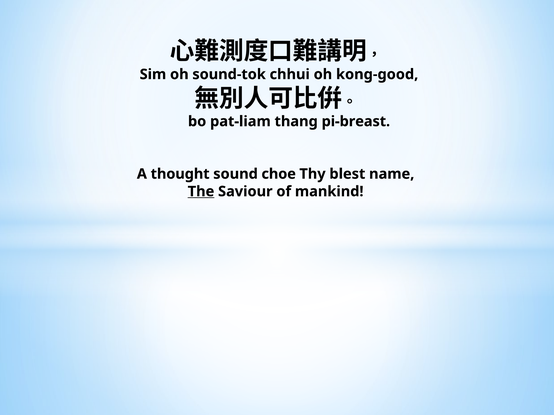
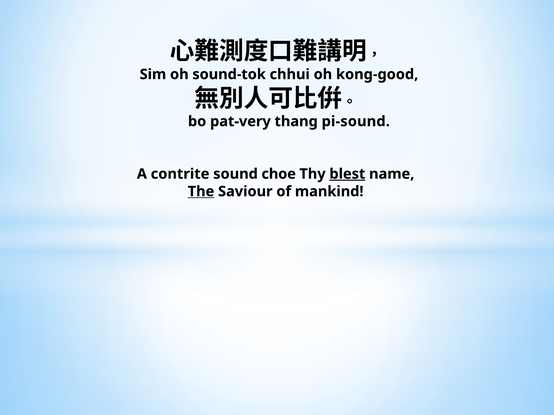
pat-liam: pat-liam -> pat-very
pi-breast: pi-breast -> pi-sound
thought: thought -> contrite
blest underline: none -> present
